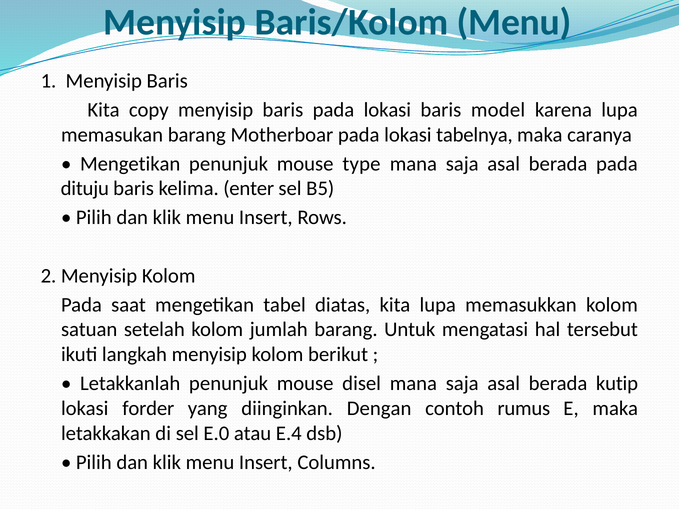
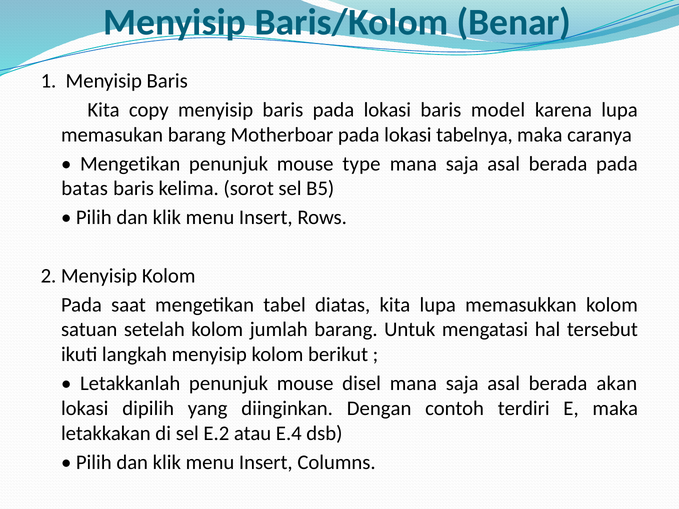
Baris/Kolom Menu: Menu -> Benar
dituju: dituju -> batas
enter: enter -> sorot
kutip: kutip -> akan
forder: forder -> dipilih
rumus: rumus -> terdiri
E.0: E.0 -> E.2
